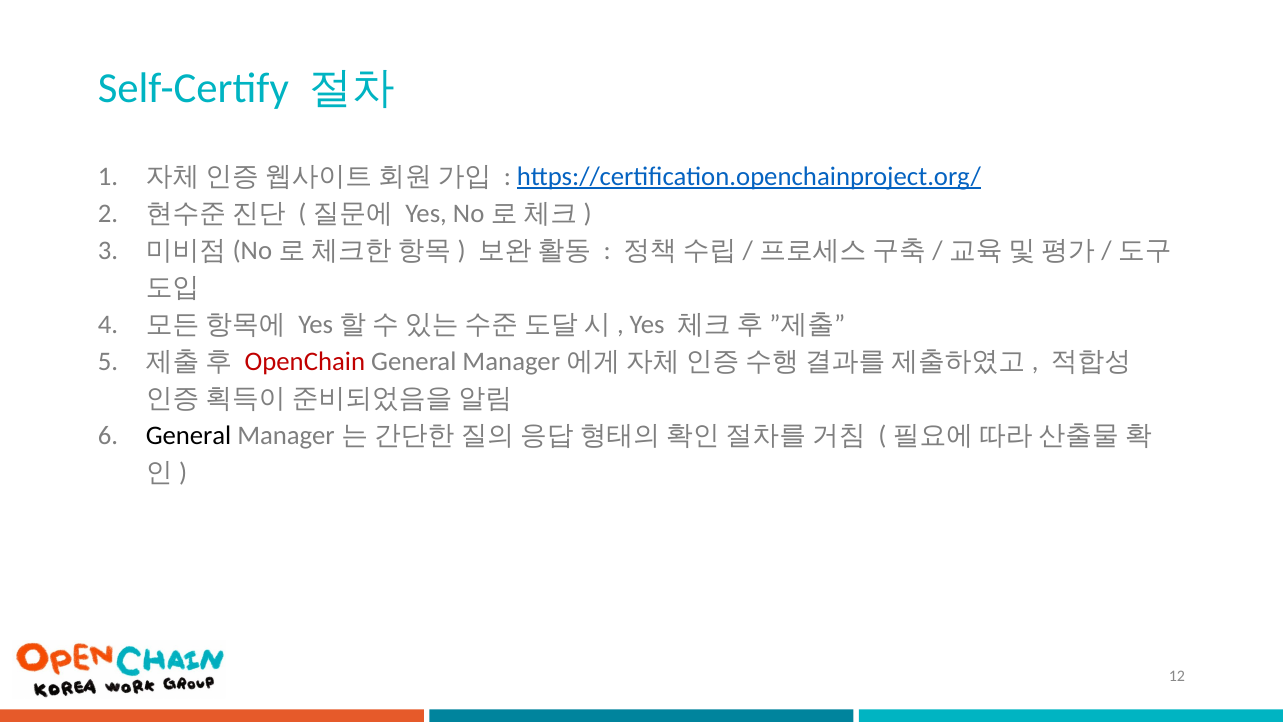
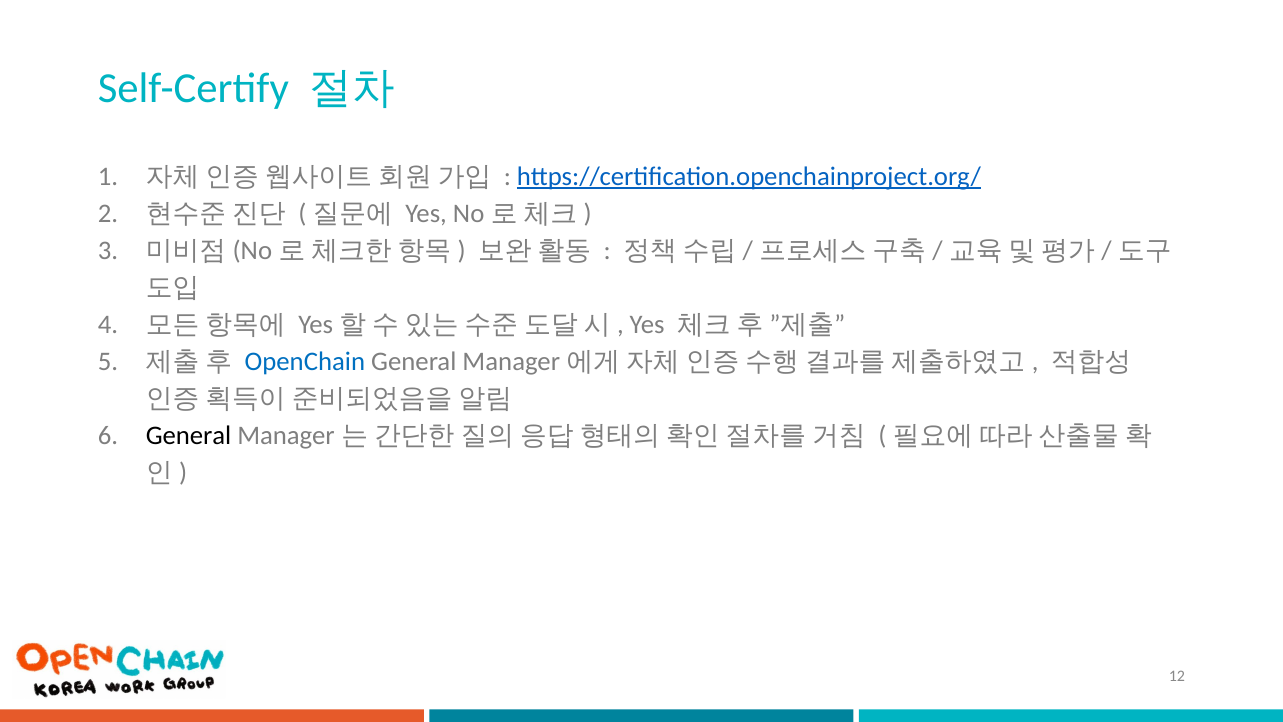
OpenChain colour: red -> blue
